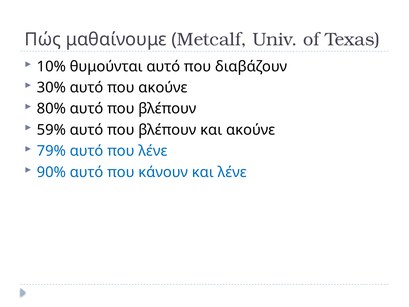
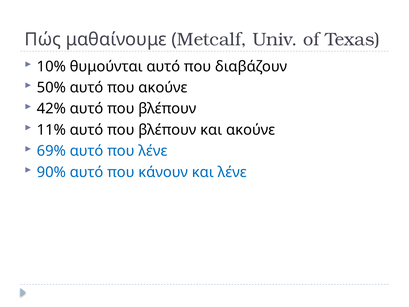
30%: 30% -> 50%
80%: 80% -> 42%
59%: 59% -> 11%
79%: 79% -> 69%
